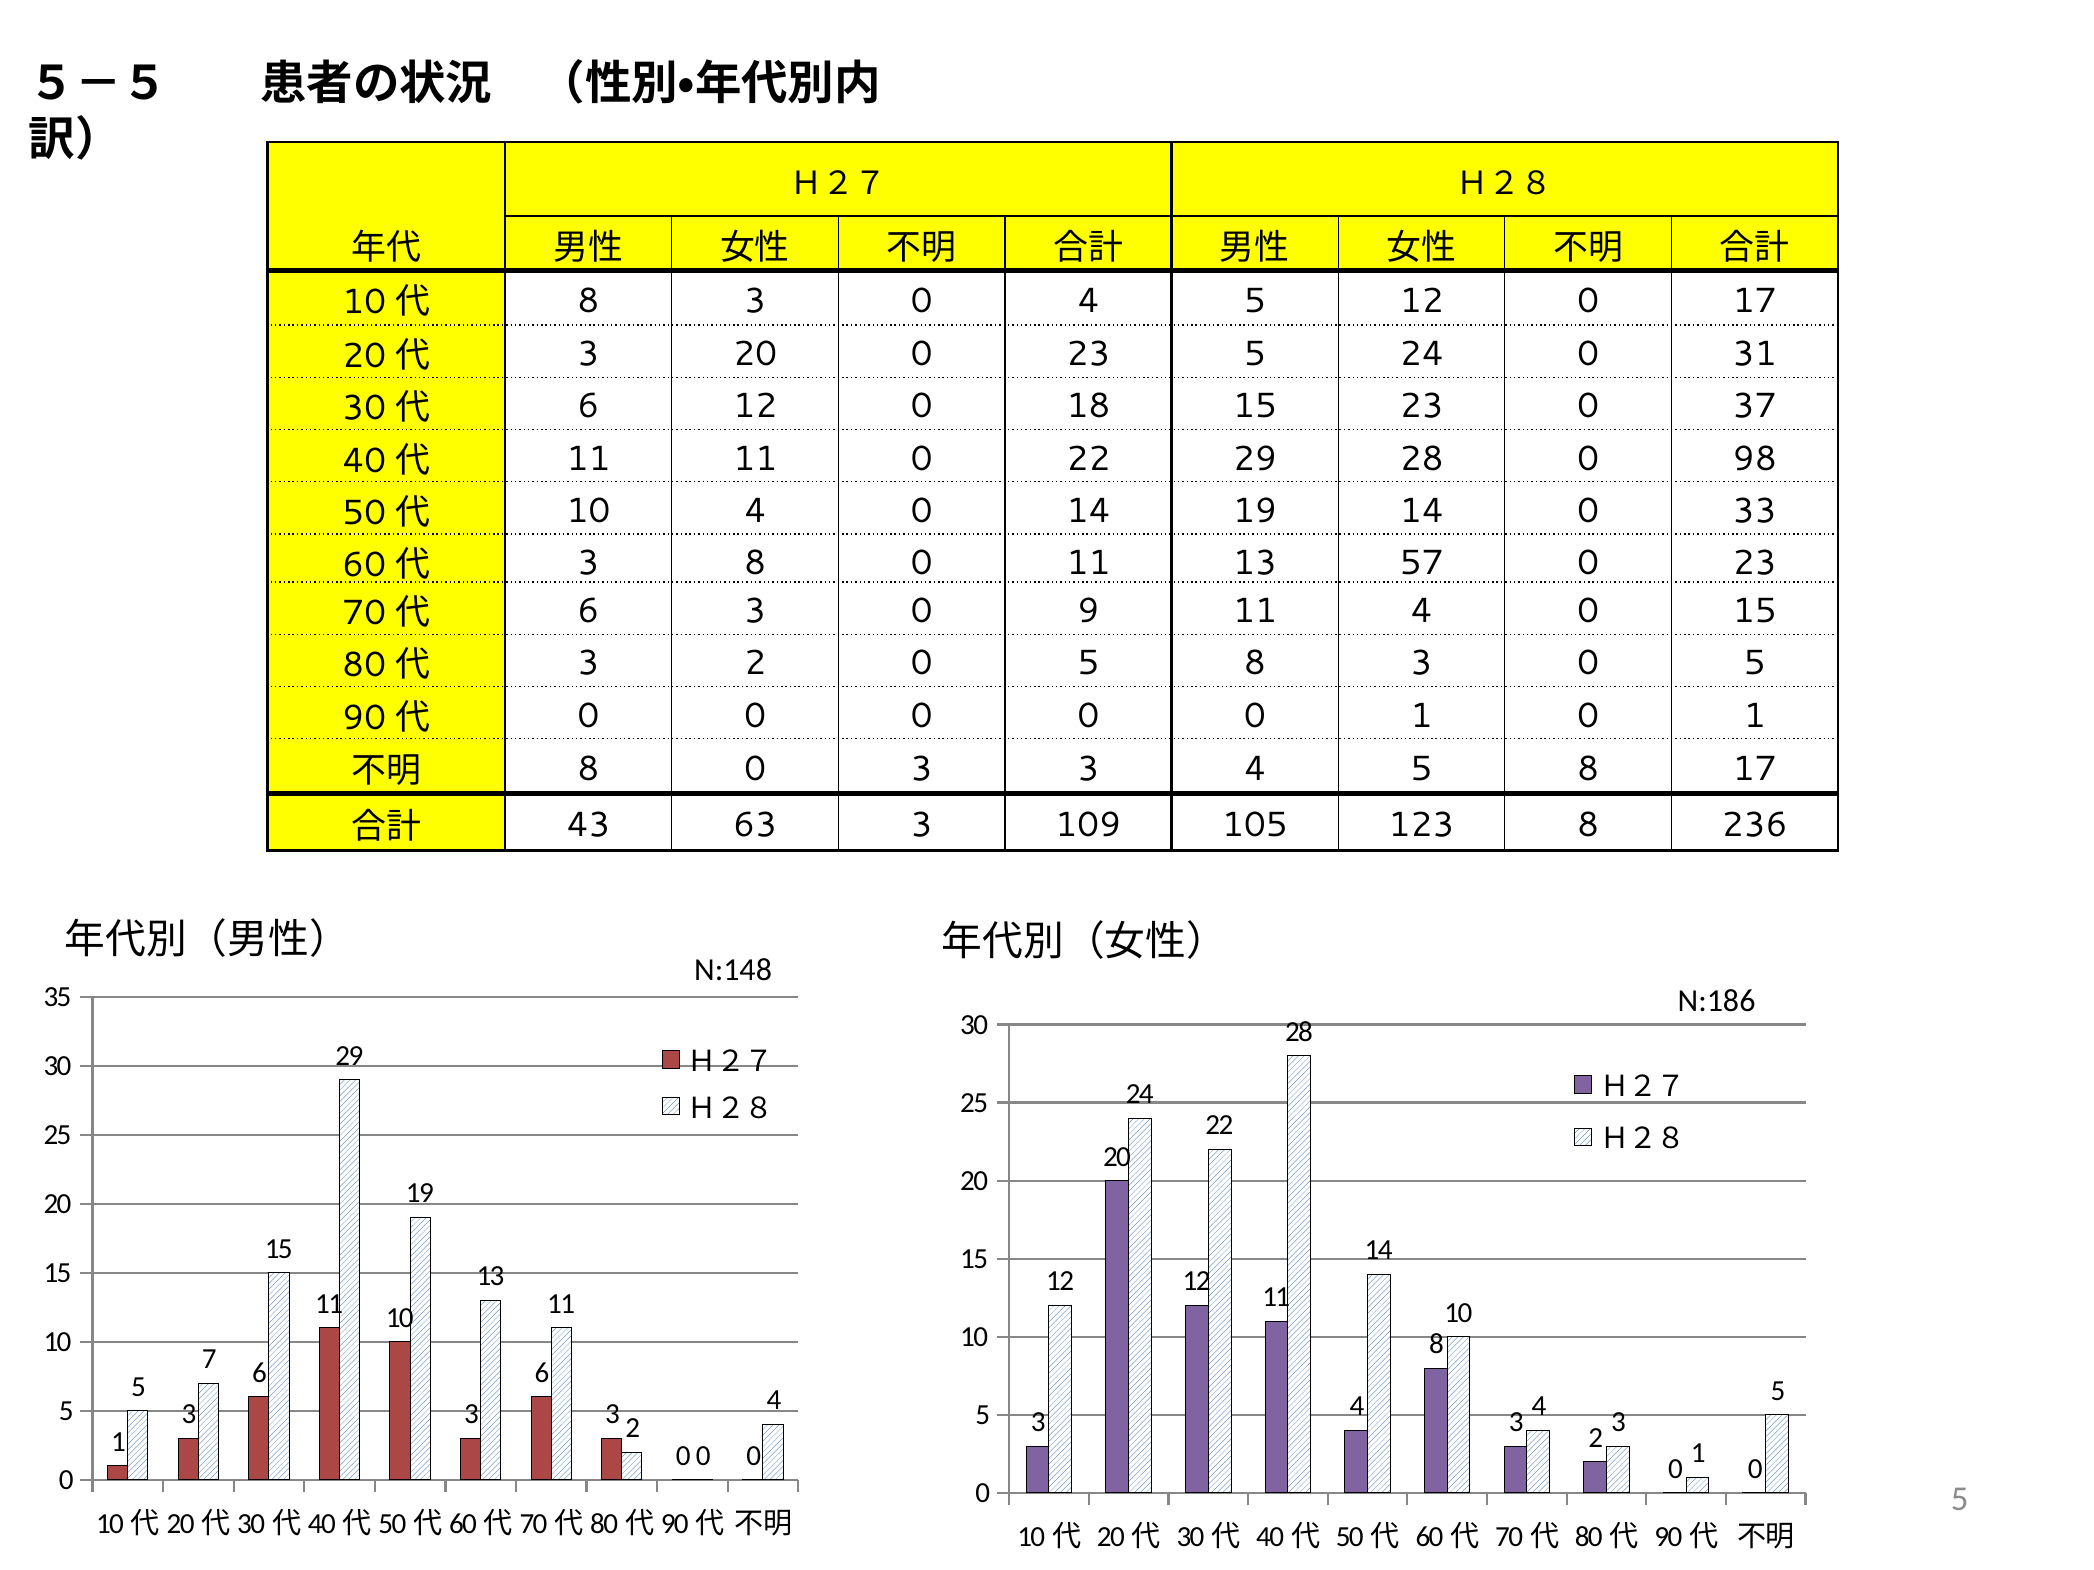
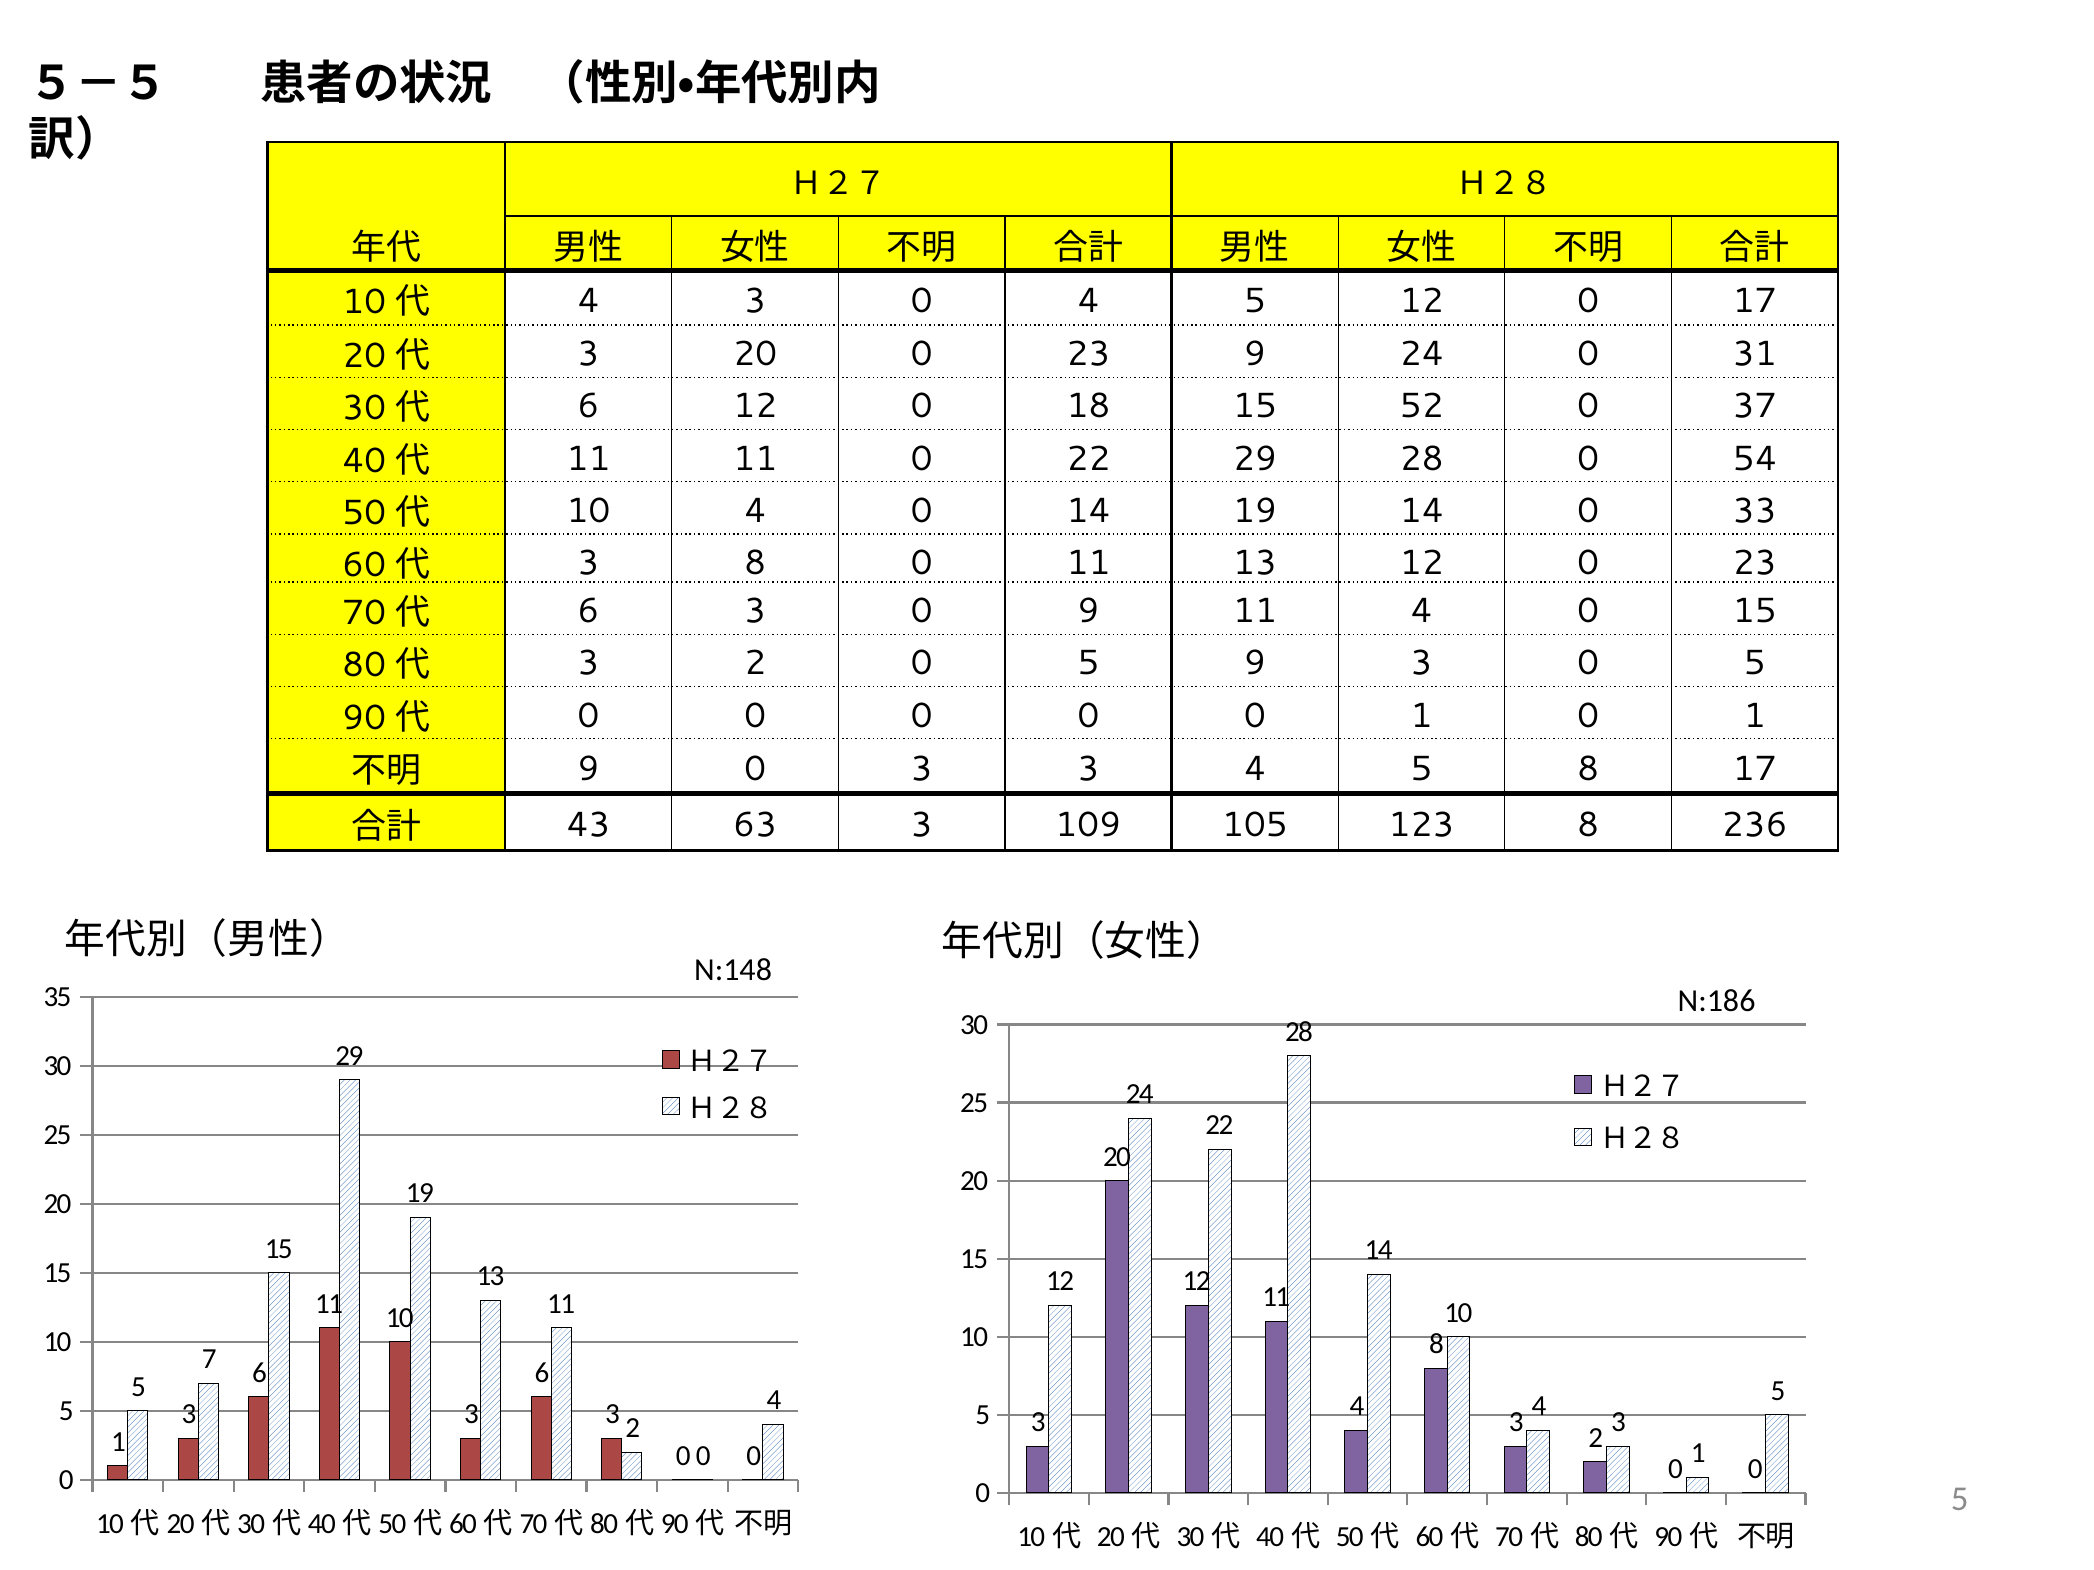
8 at (588, 301): 8 -> 4
23 5: 5 -> 9
15 23: 23 -> 52
98: 98 -> 54
13 57: 57 -> 12
0 5 8: 8 -> 9
8 at (588, 769): 8 -> 9
